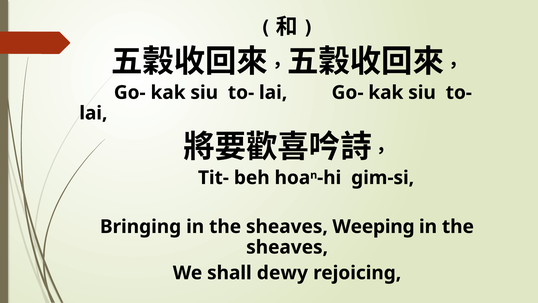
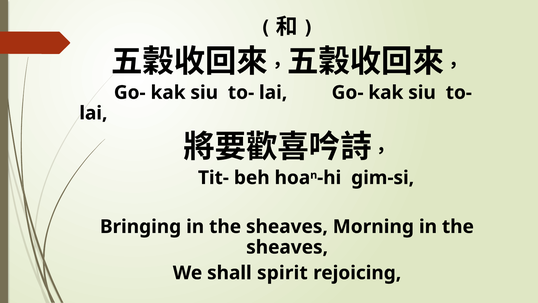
Weeping: Weeping -> Morning
dewy: dewy -> spirit
